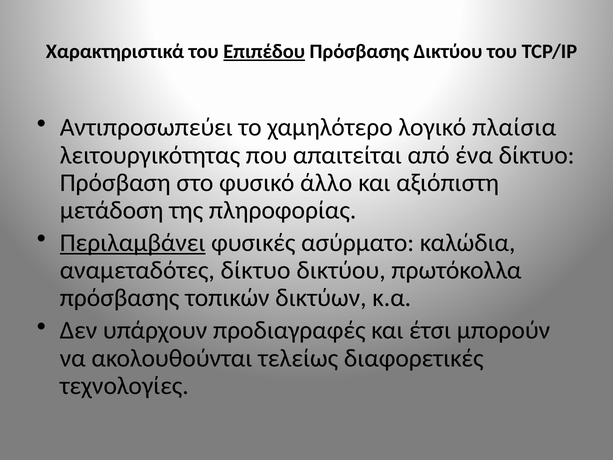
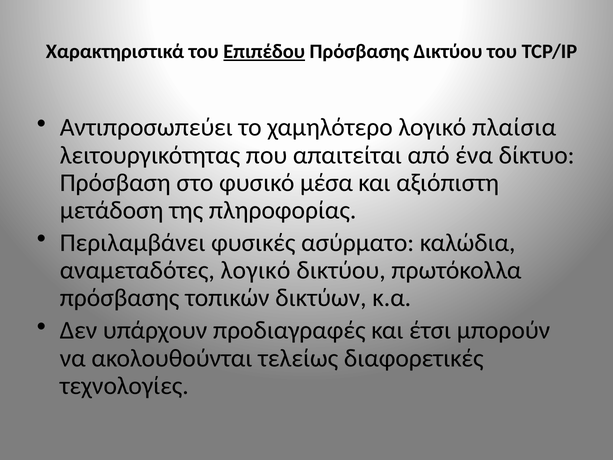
άλλο: άλλο -> μέσα
Περιλαμβάνει underline: present -> none
αναμεταδότες δίκτυο: δίκτυο -> λογικό
